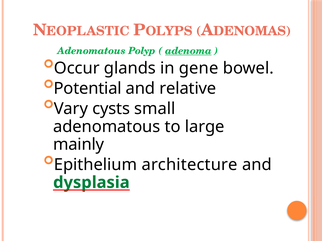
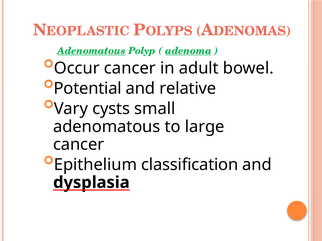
Adenomatous at (91, 51) underline: none -> present
Occur glands: glands -> cancer
gene: gene -> adult
mainly at (79, 145): mainly -> cancer
architecture: architecture -> classification
dysplasia colour: green -> black
